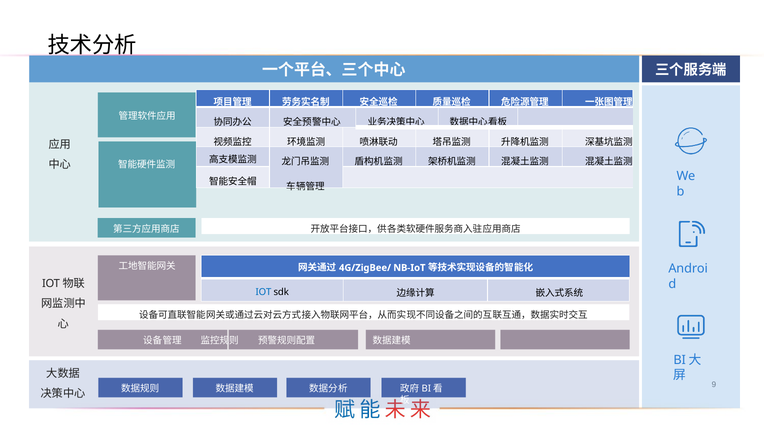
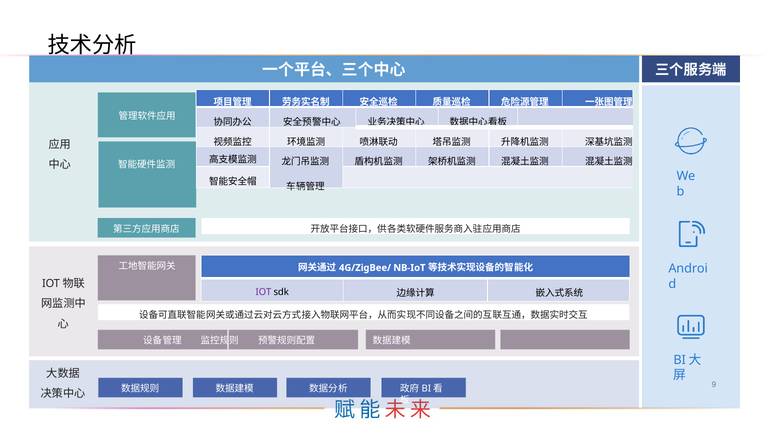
IOT colour: blue -> purple
